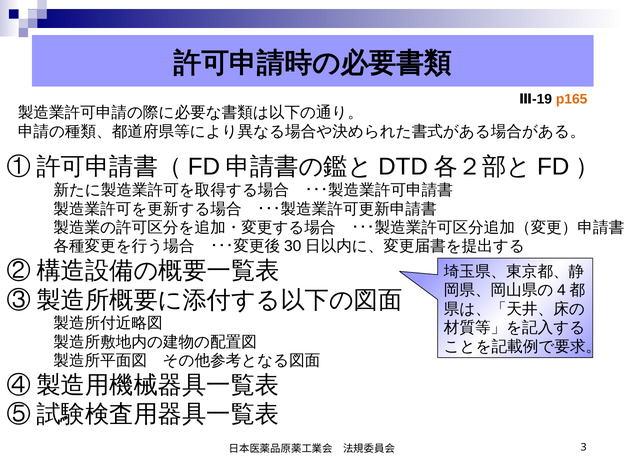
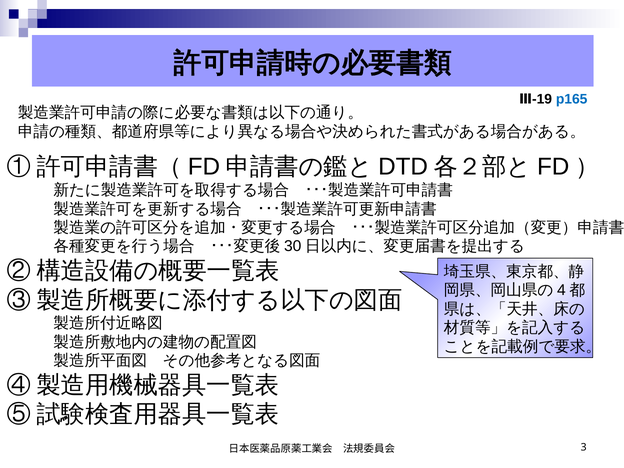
p165 colour: orange -> blue
